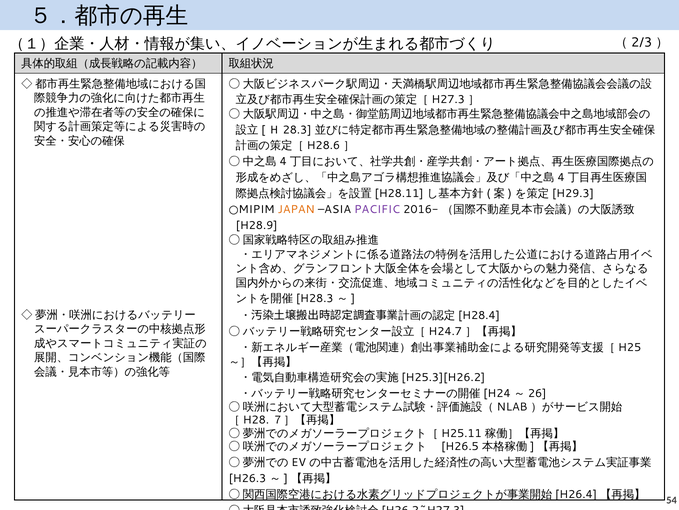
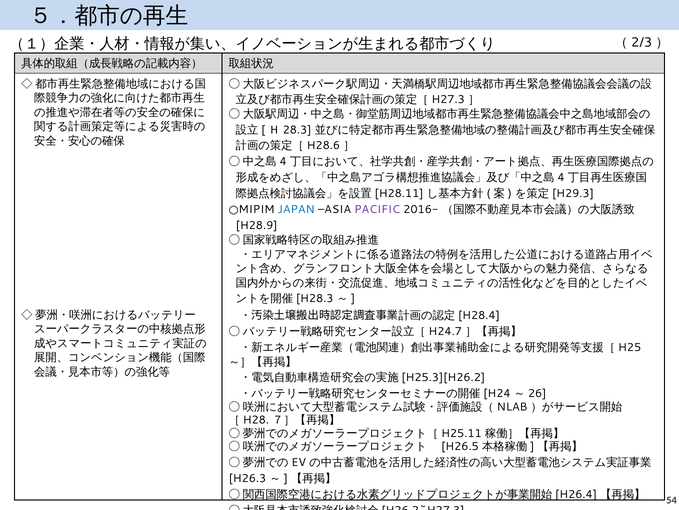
JAPAN colour: orange -> blue
